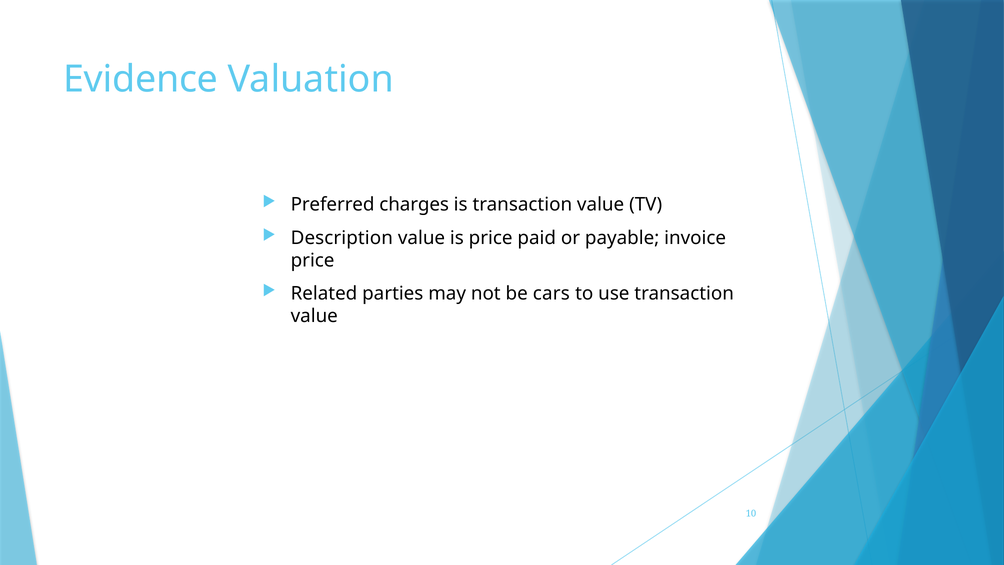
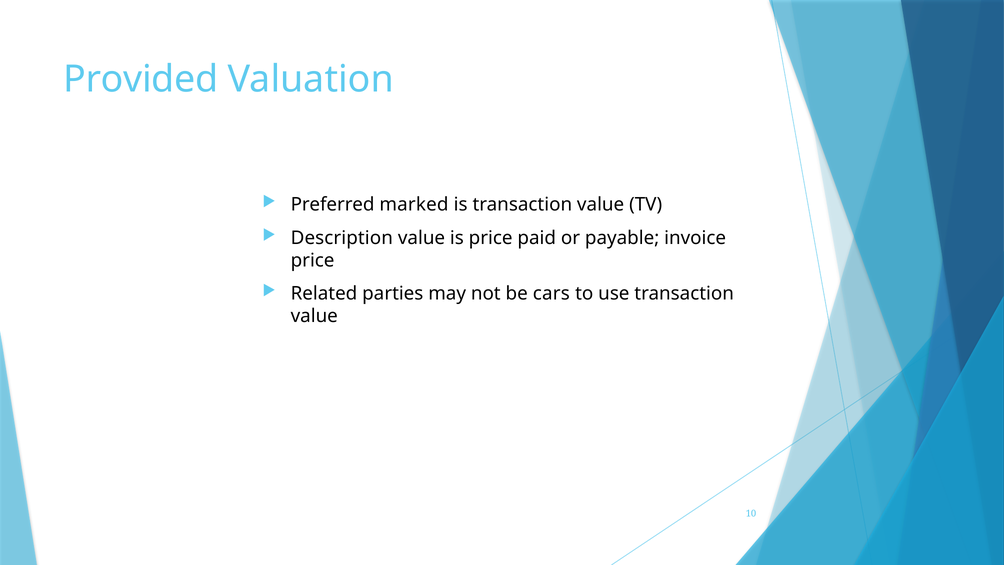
Evidence: Evidence -> Provided
charges: charges -> marked
